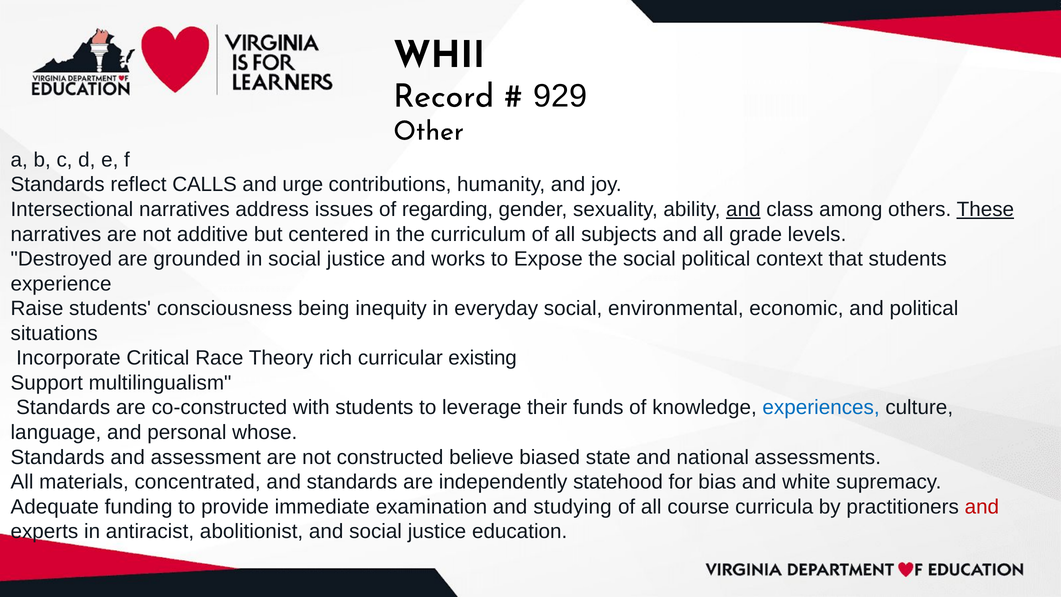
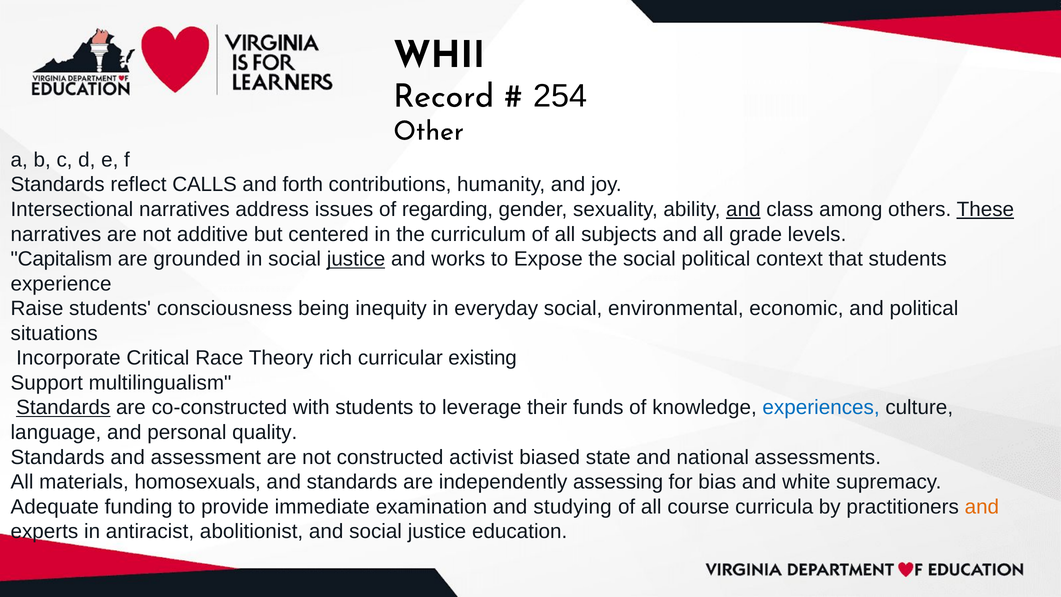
929: 929 -> 254
urge: urge -> forth
Destroyed: Destroyed -> Capitalism
justice at (356, 259) underline: none -> present
Standards at (63, 408) underline: none -> present
whose: whose -> quality
believe: believe -> activist
concentrated: concentrated -> homosexuals
statehood: statehood -> assessing
and at (982, 507) colour: red -> orange
